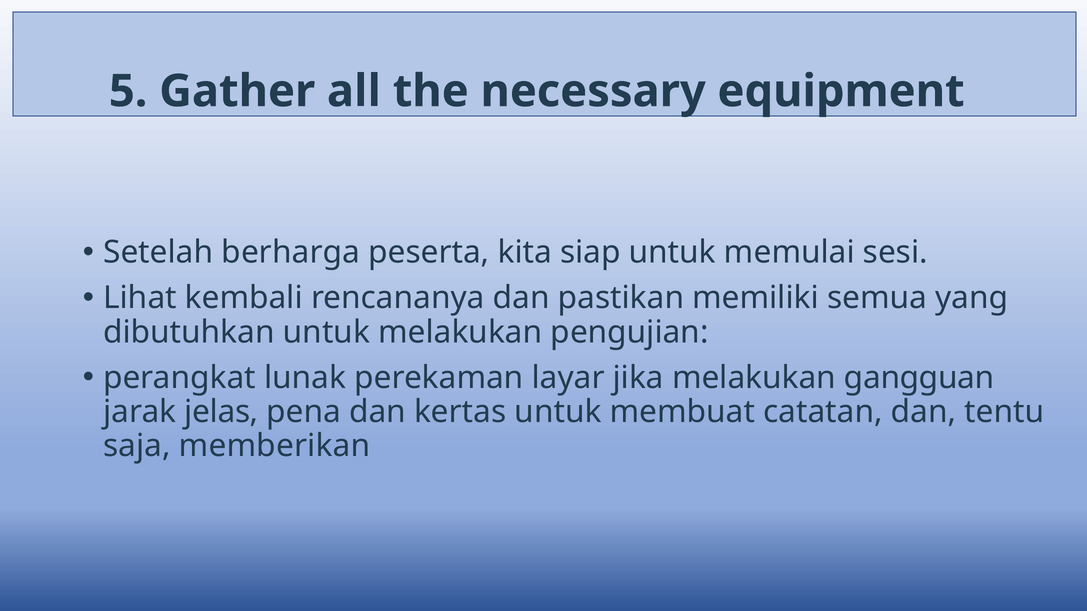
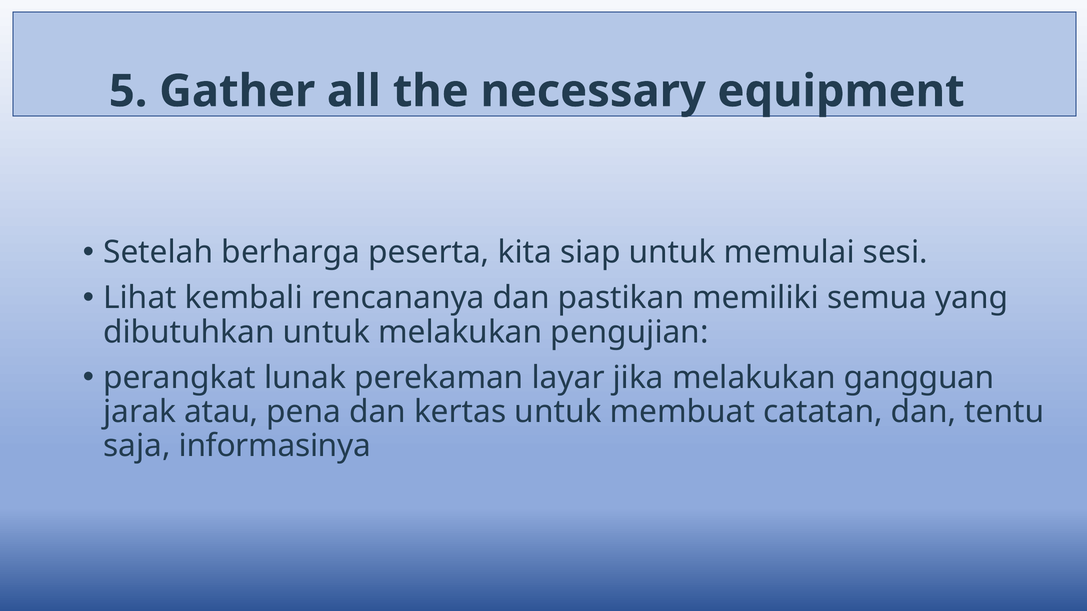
jelas: jelas -> atau
memberikan: memberikan -> informasinya
